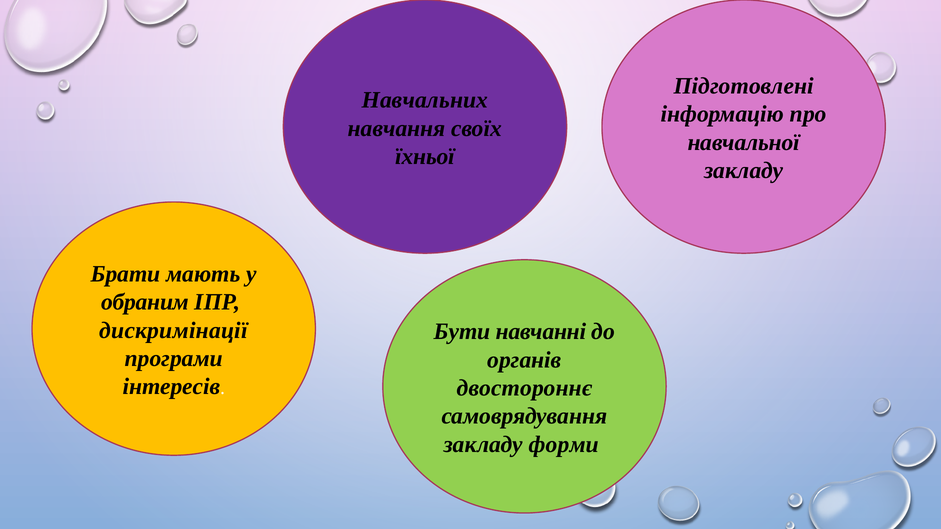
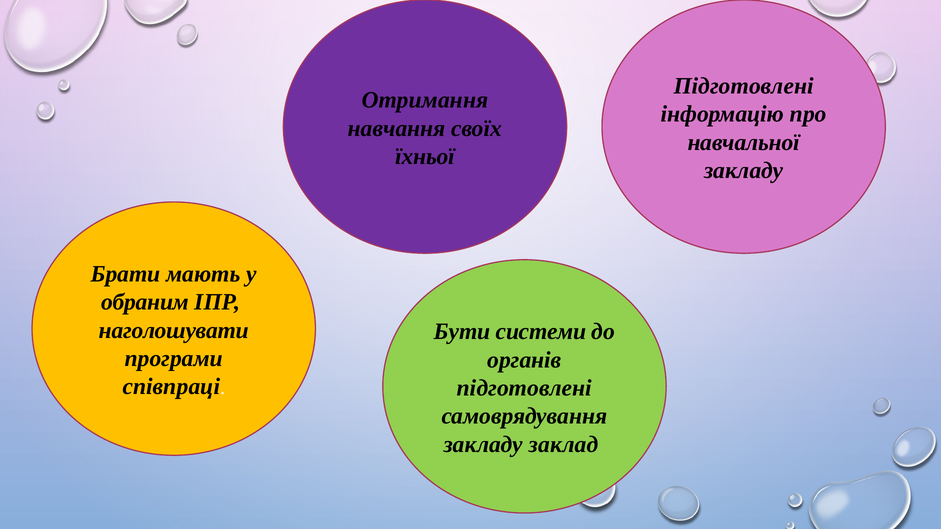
Навчальних: Навчальних -> Отримання
дискримінації: дискримінації -> наголошувати
навчанні: навчанні -> системи
інтересів: інтересів -> співпраці
двостороннє at (524, 388): двостороннє -> підготовлені
форми: форми -> заклад
